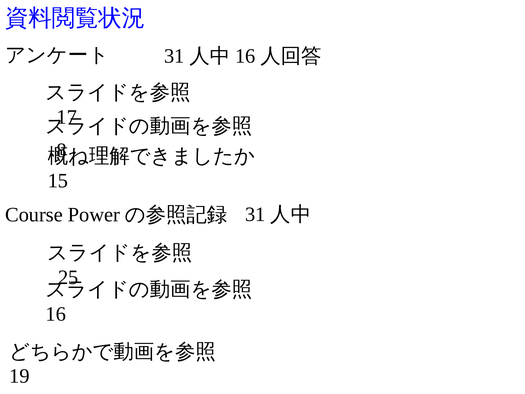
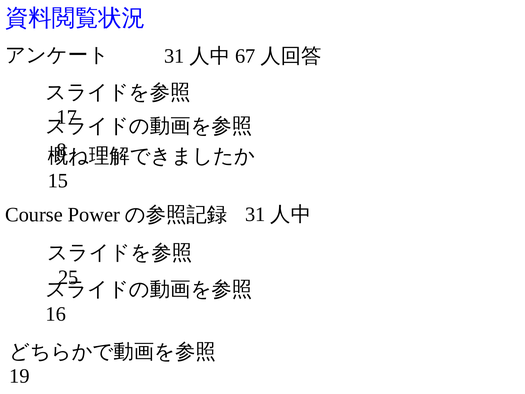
16 at (245, 56): 16 -> 67
